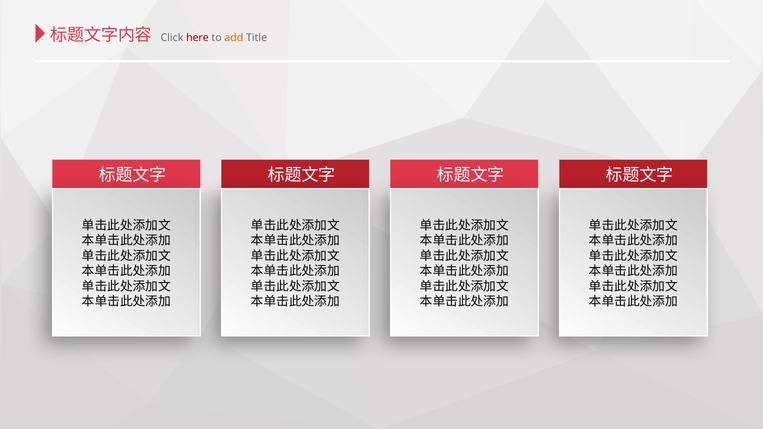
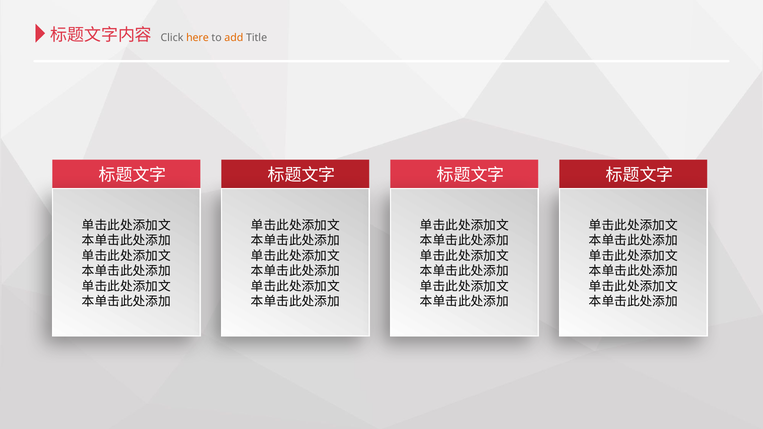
here colour: red -> orange
